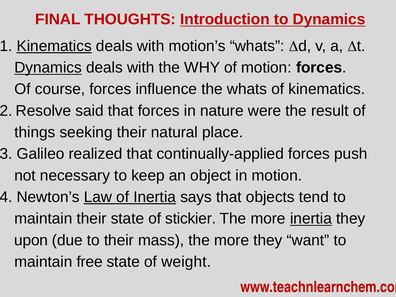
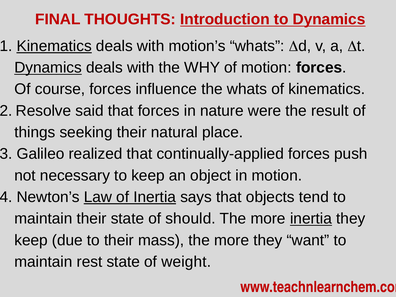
stickier: stickier -> should
upon at (31, 240): upon -> keep
free: free -> rest
